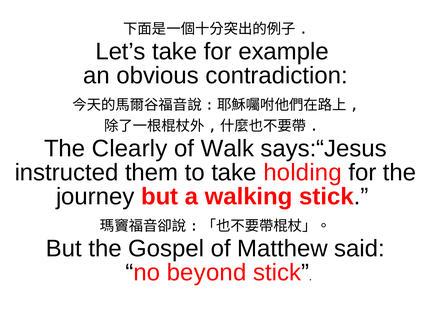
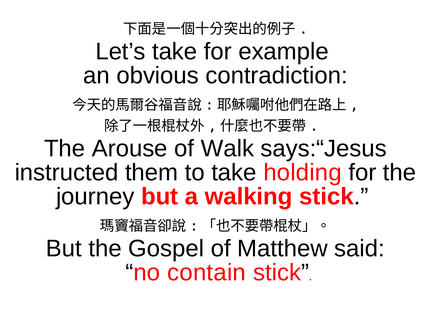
Clearly: Clearly -> Arouse
beyond: beyond -> contain
